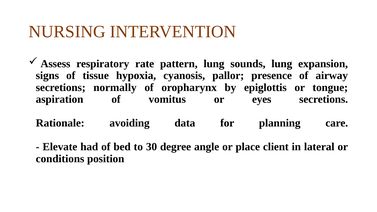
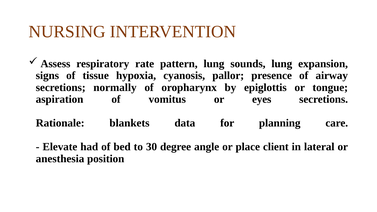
avoiding: avoiding -> blankets
conditions: conditions -> anesthesia
